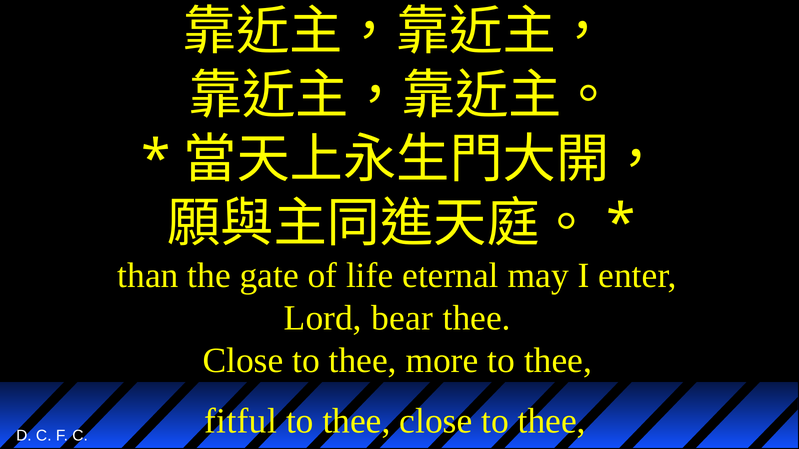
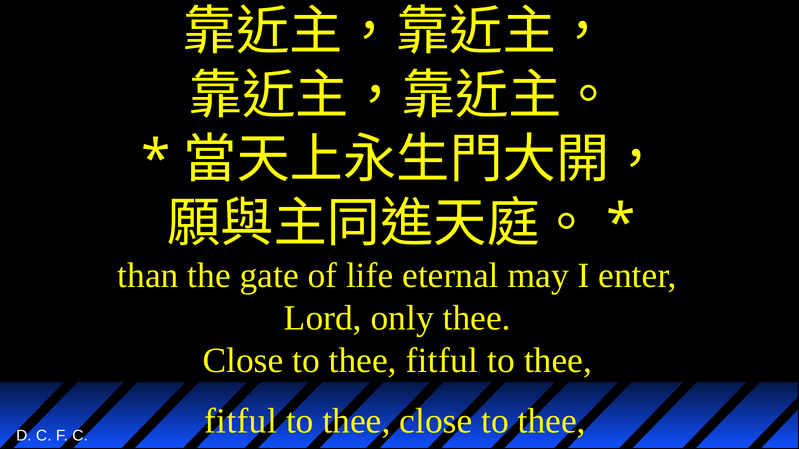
bear: bear -> only
Close to thee more: more -> fitful
